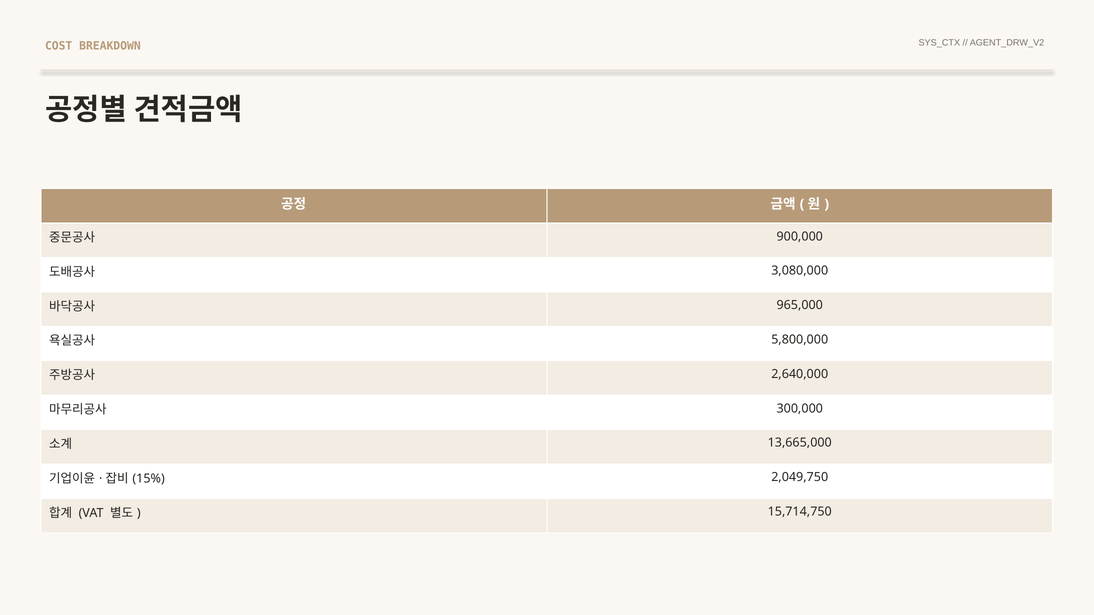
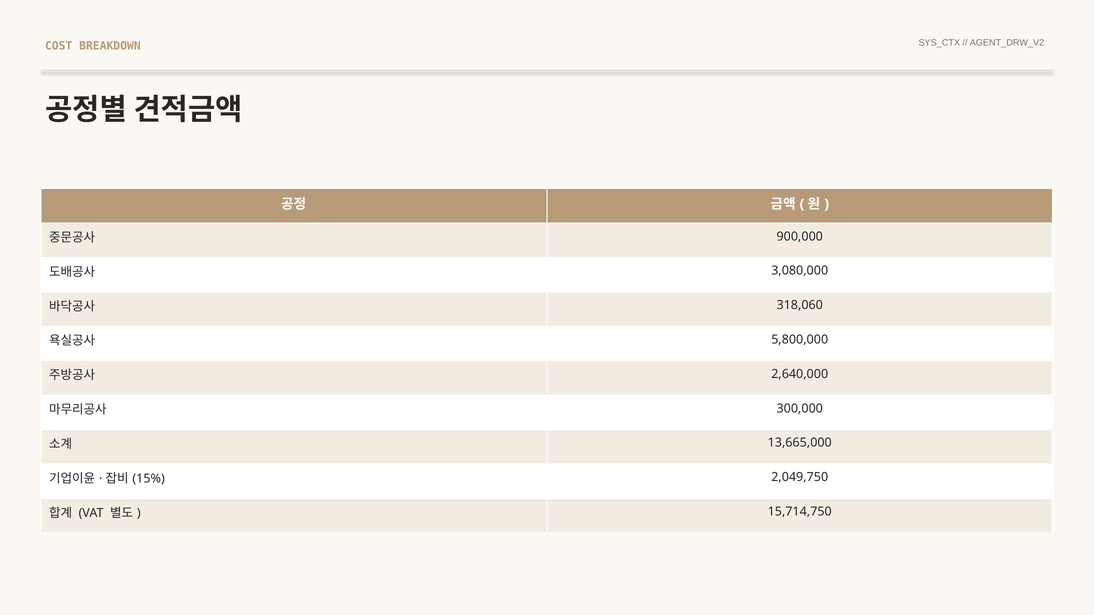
965,000: 965,000 -> 318,060
